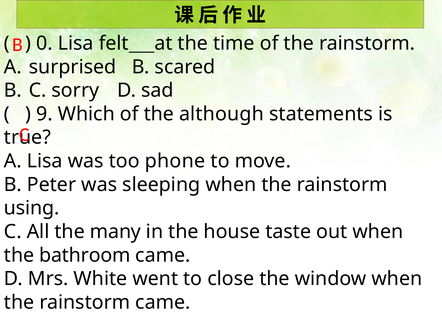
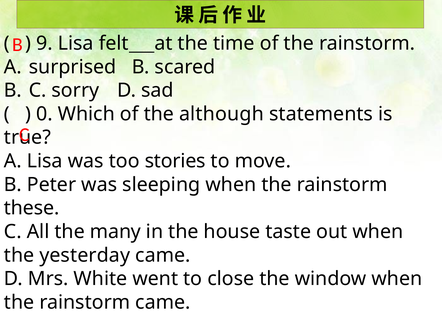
0: 0 -> 9
9: 9 -> 0
phone: phone -> stories
using: using -> these
bathroom: bathroom -> yesterday
